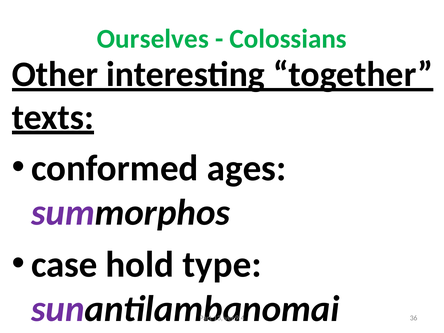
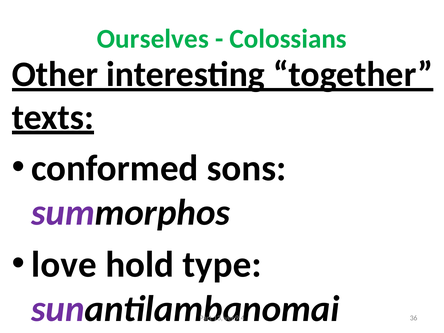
ages: ages -> sons
case: case -> love
